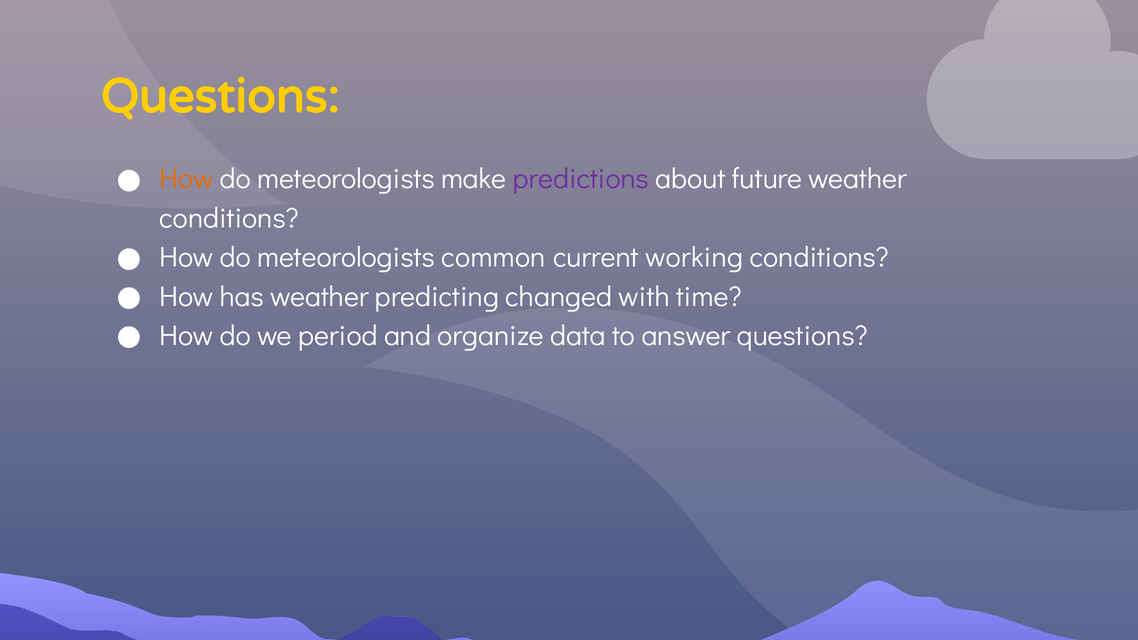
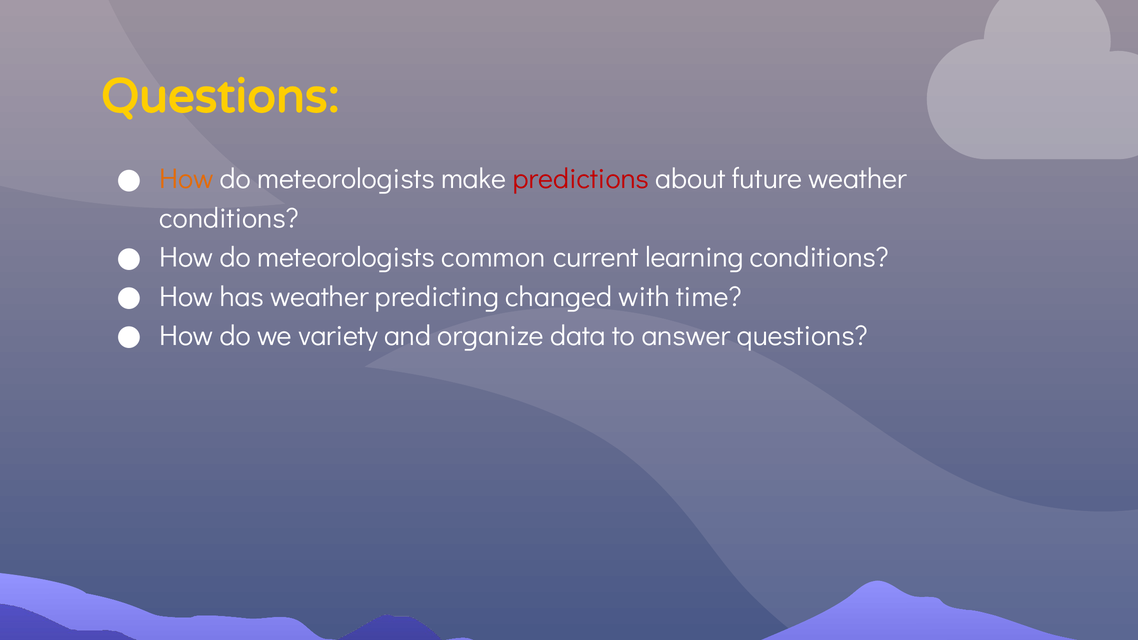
predictions colour: purple -> red
working: working -> learning
period: period -> variety
